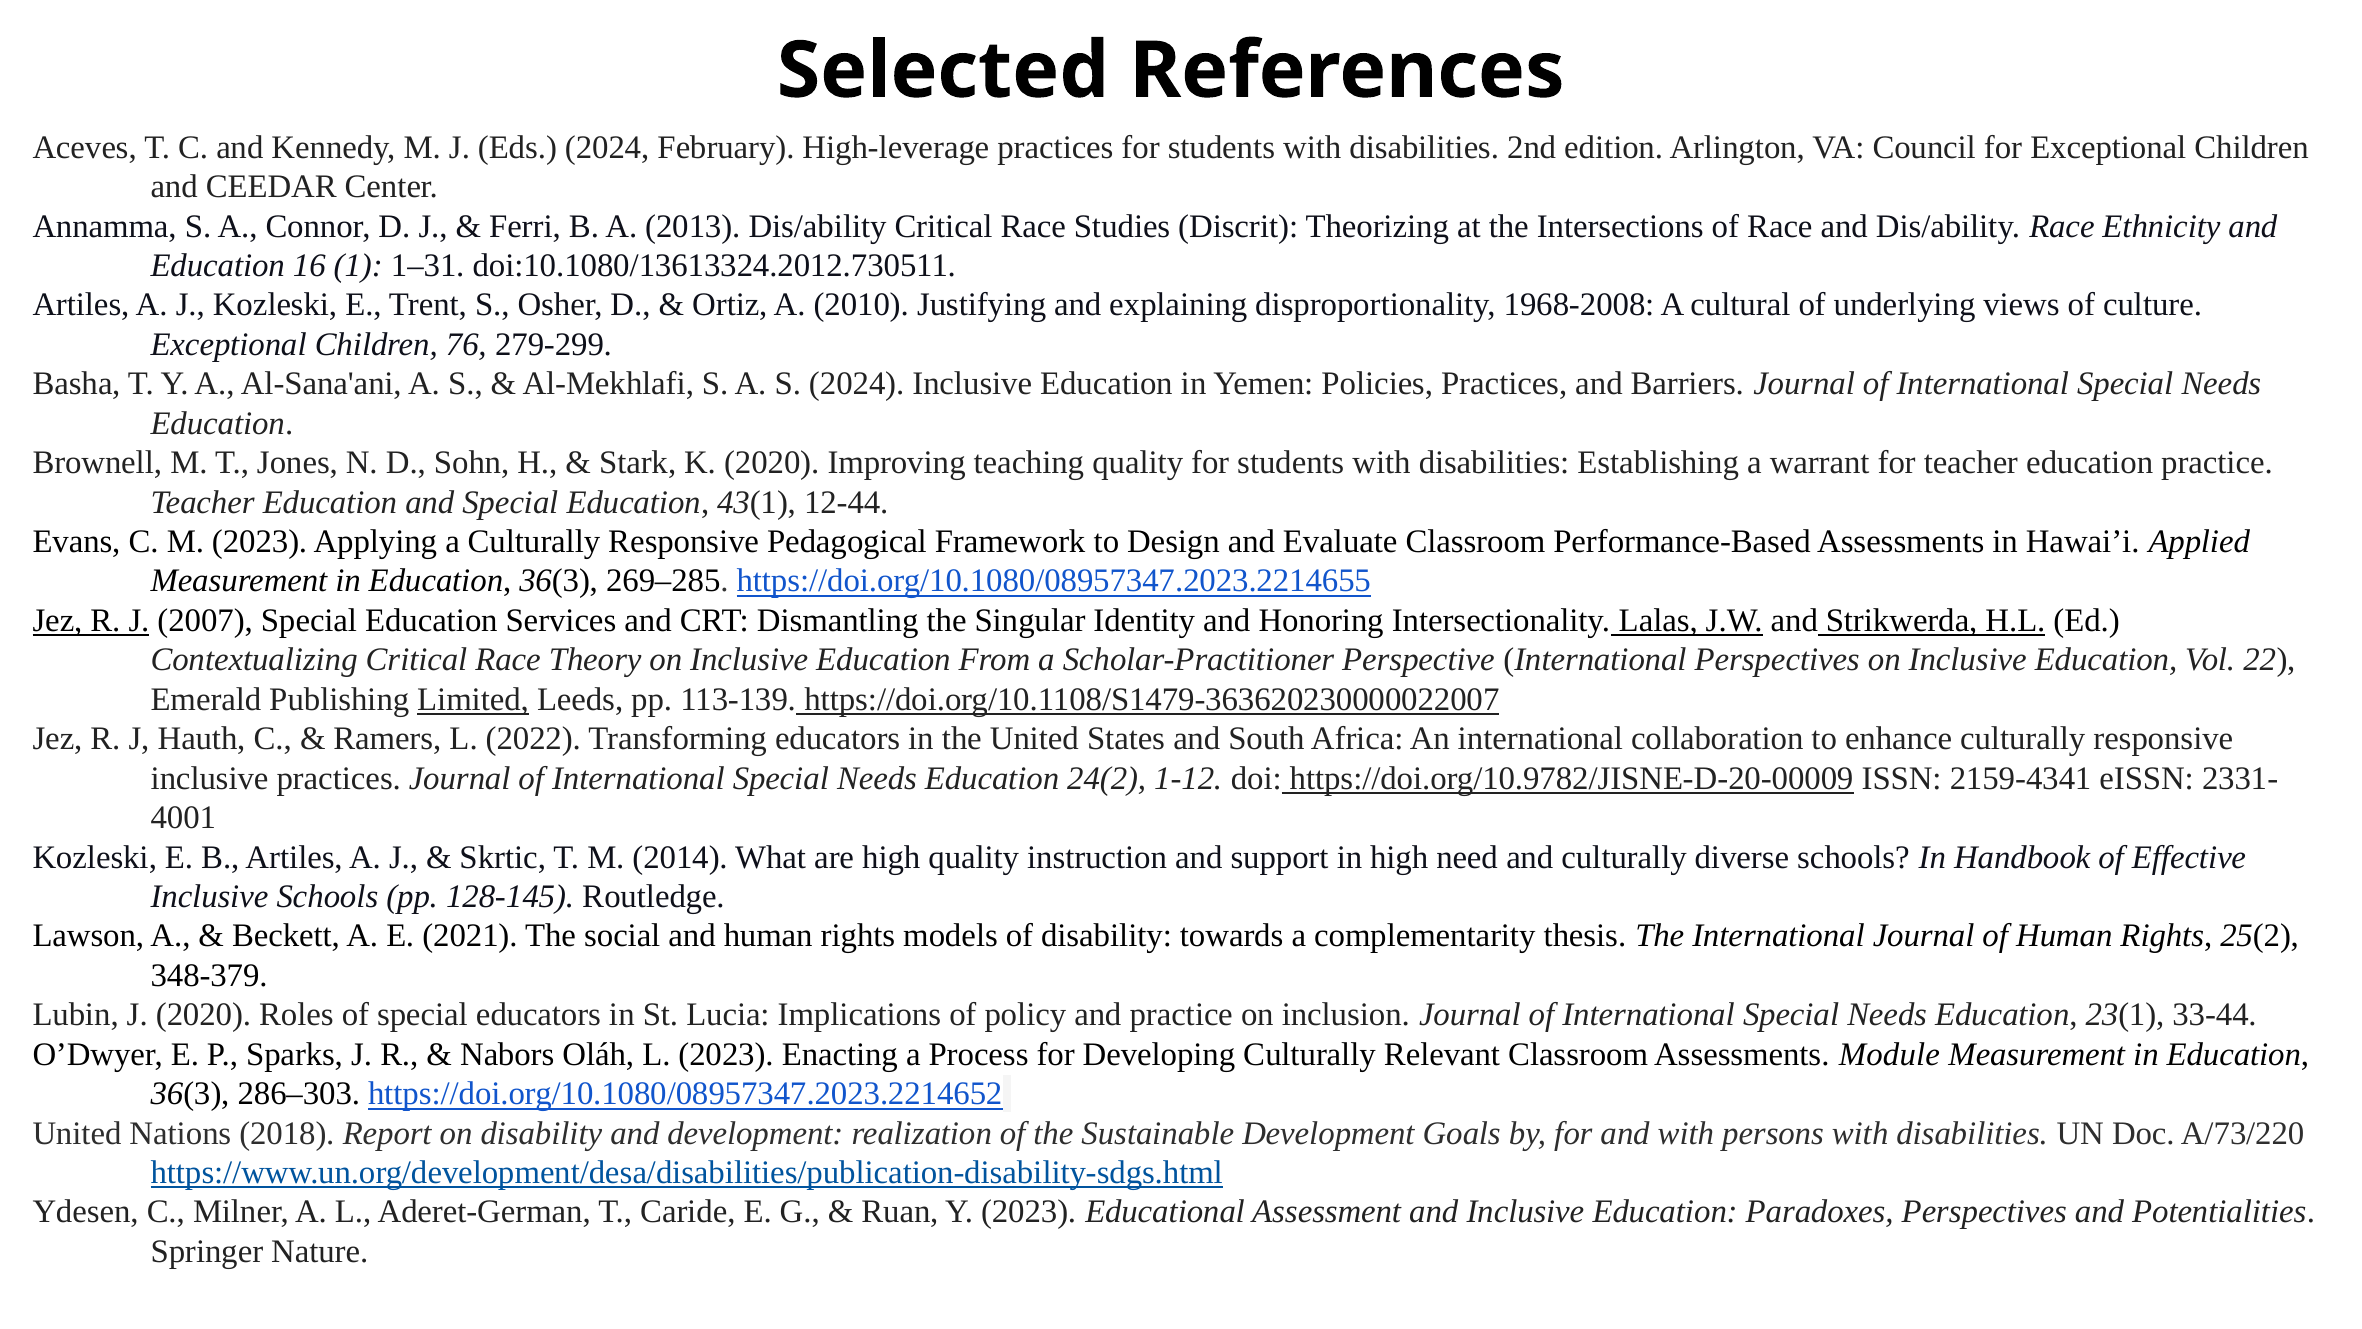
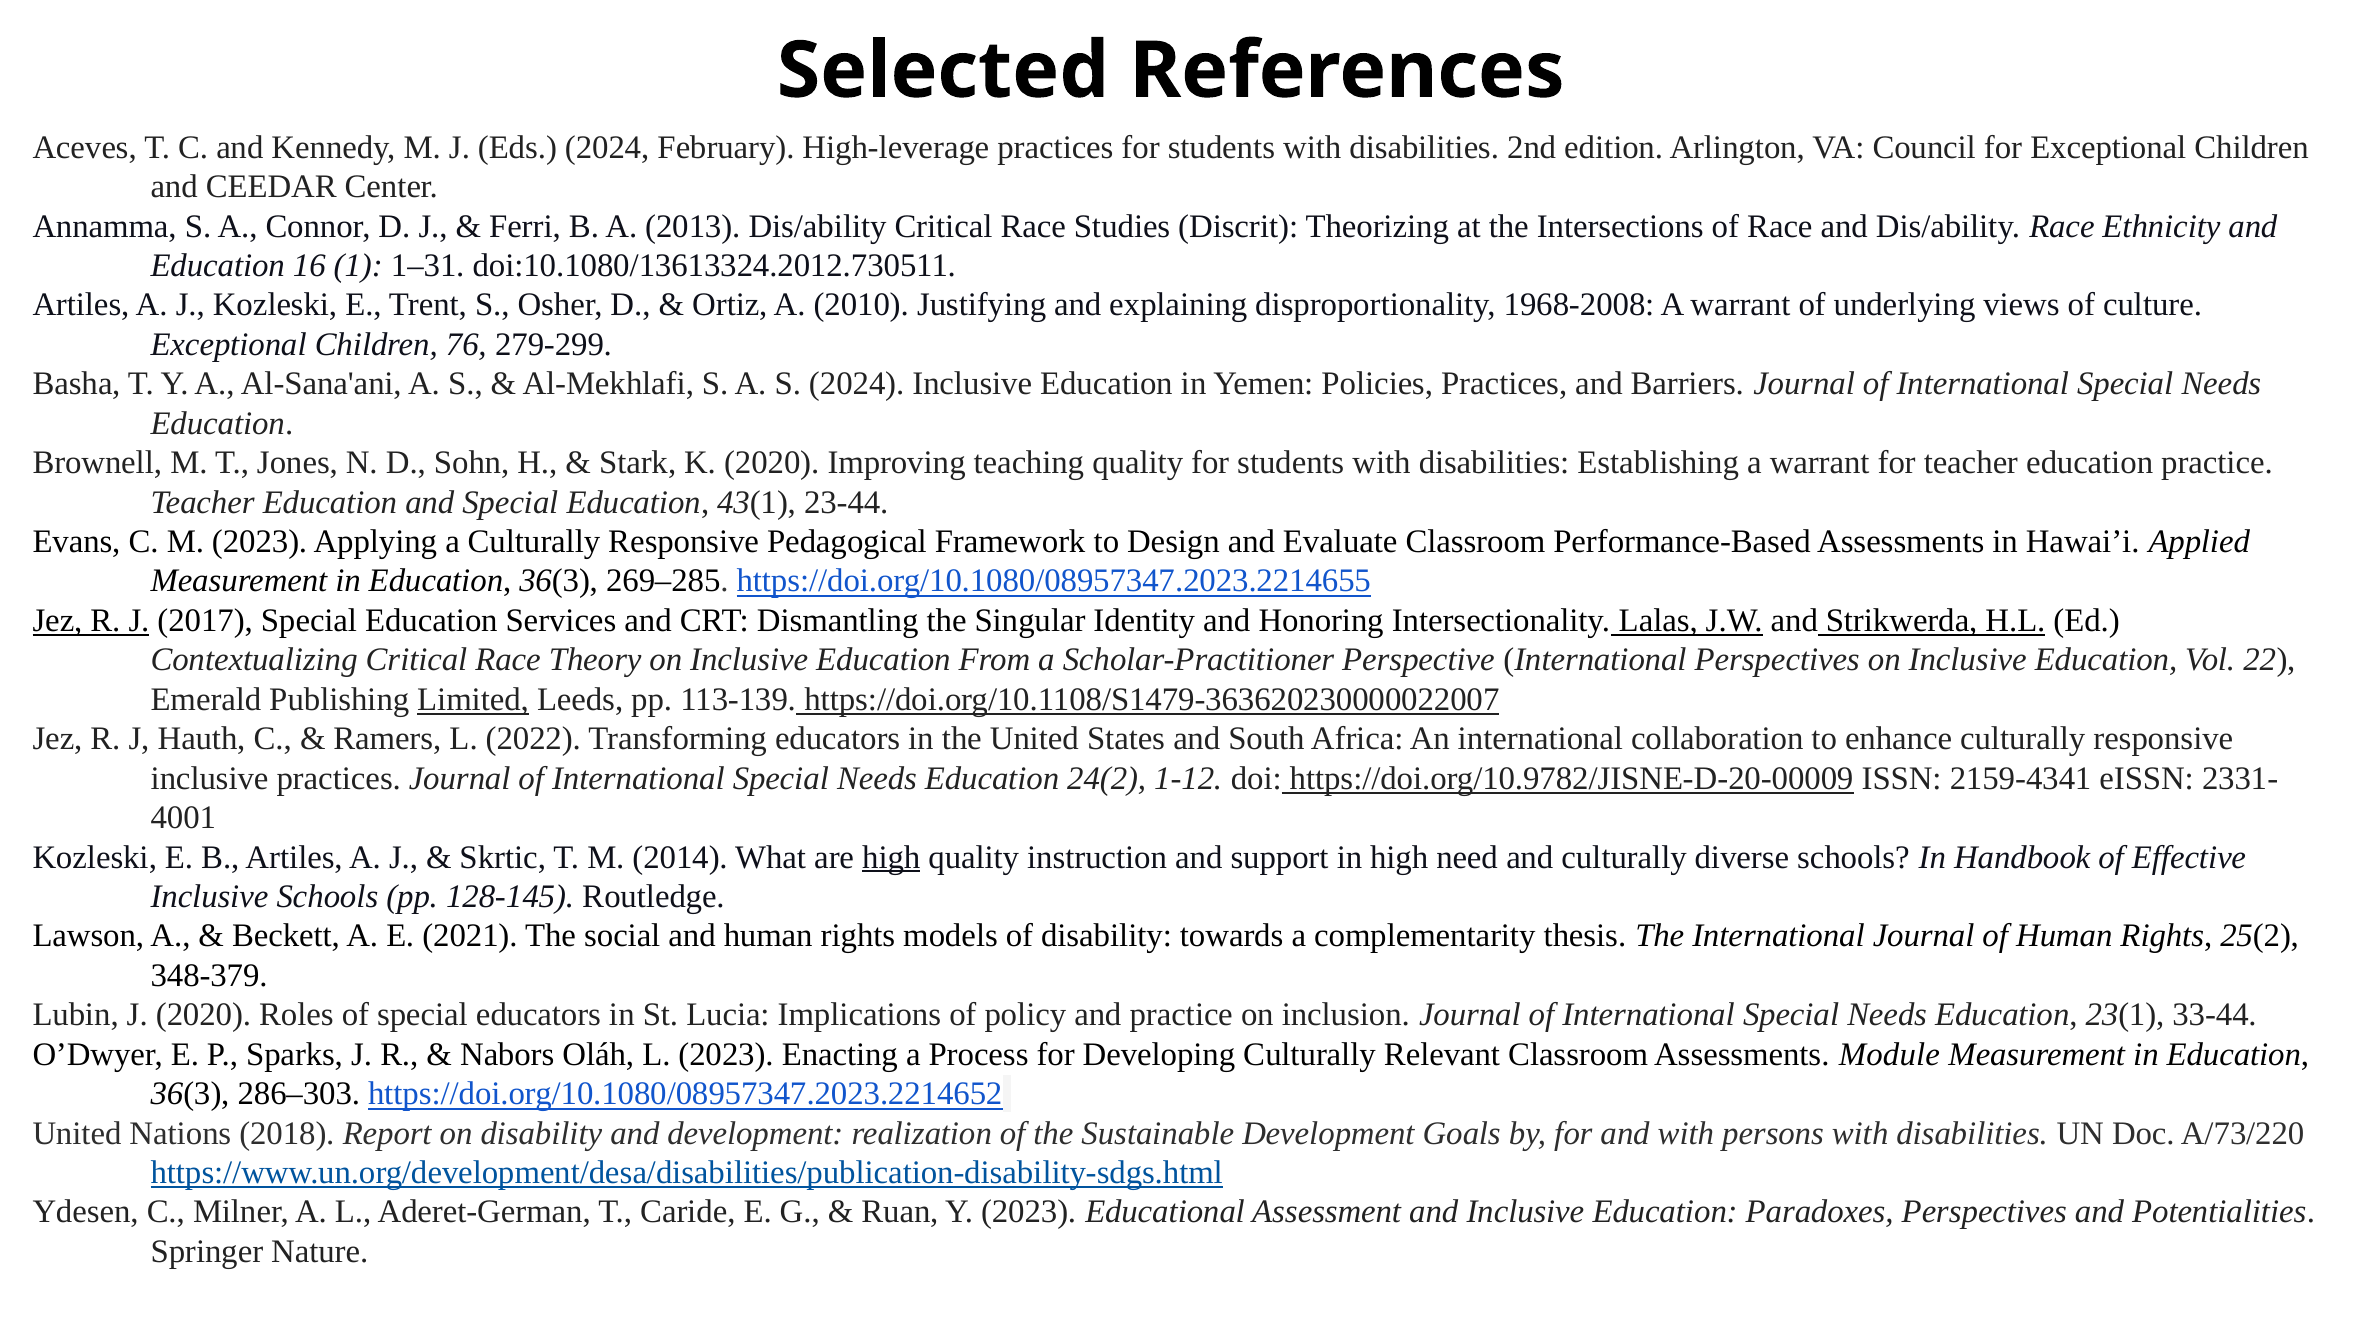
1968-2008 A cultural: cultural -> warrant
12-44: 12-44 -> 23-44
2007: 2007 -> 2017
high at (891, 857) underline: none -> present
